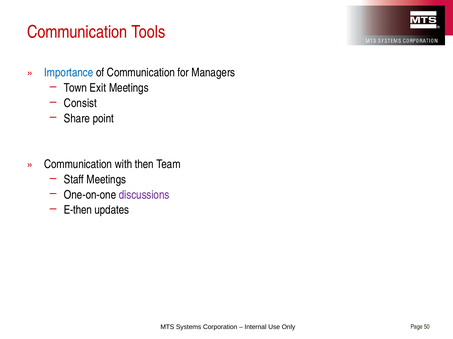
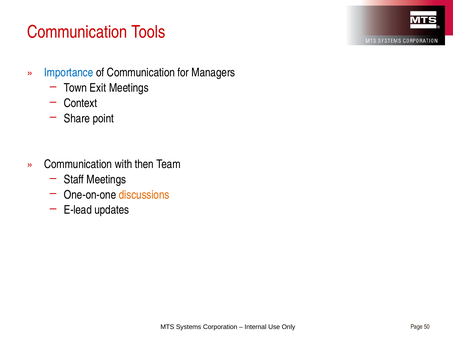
Consist: Consist -> Context
discussions colour: purple -> orange
E-then: E-then -> E-lead
